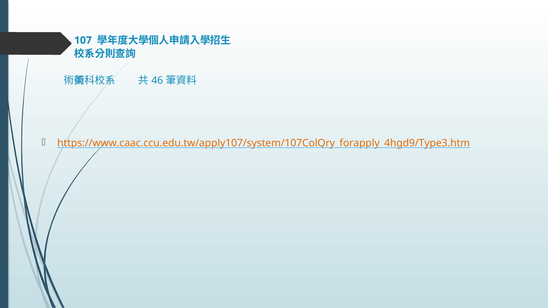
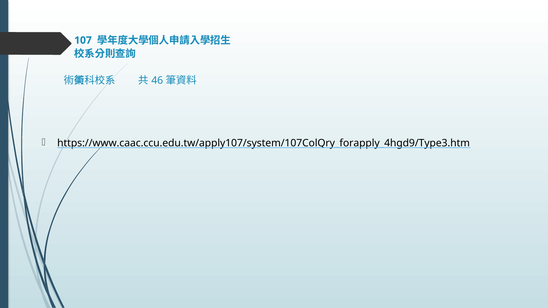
https://www.caac.ccu.edu.tw/apply107/system/107ColQry_forapply_4hgd9/Type3.htm colour: orange -> black
